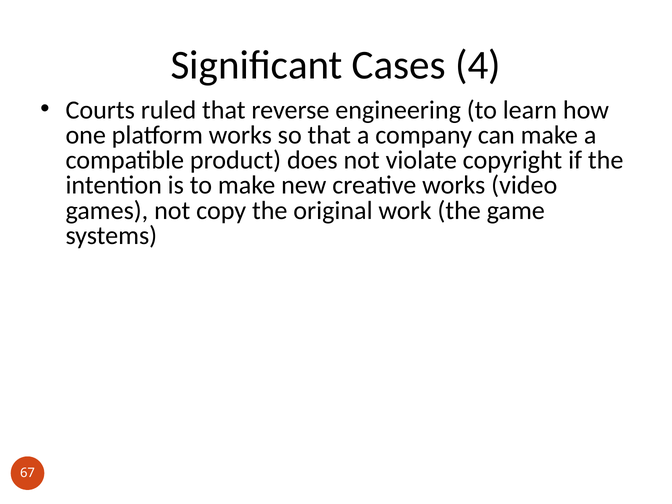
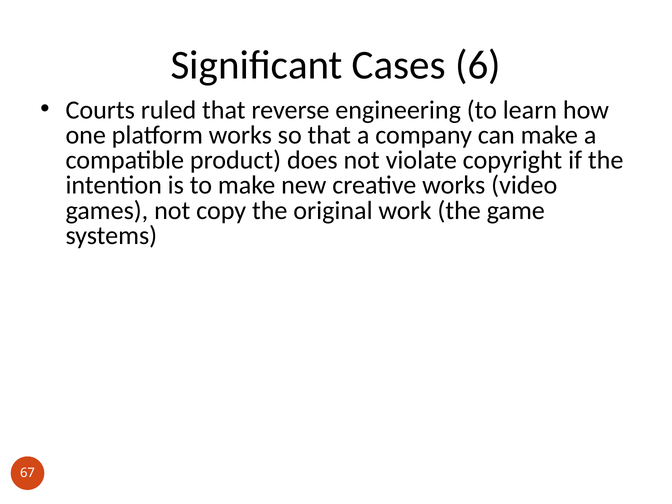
4: 4 -> 6
